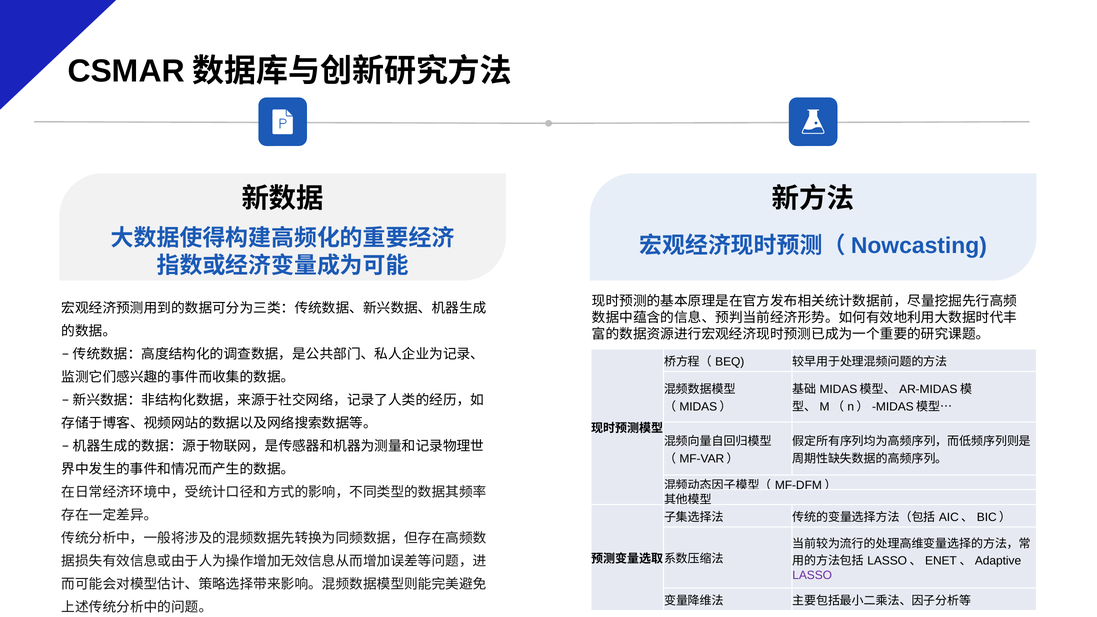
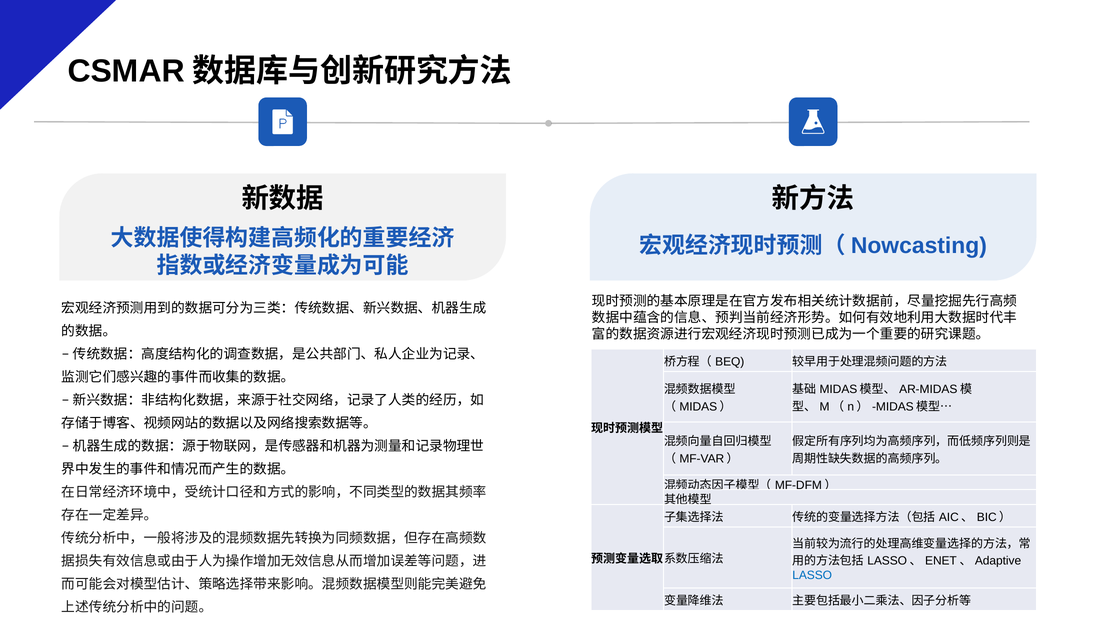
LASSO colour: purple -> blue
